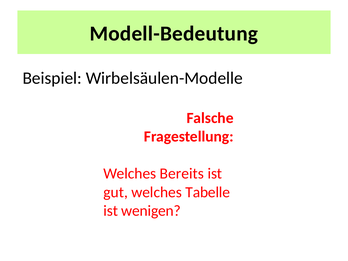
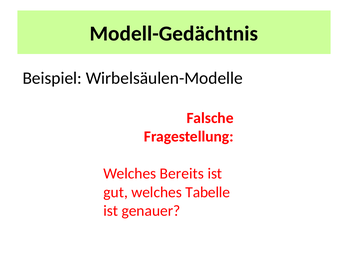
Modell-Bedeutung: Modell-Bedeutung -> Modell-Gedächtnis
wenigen: wenigen -> genauer
